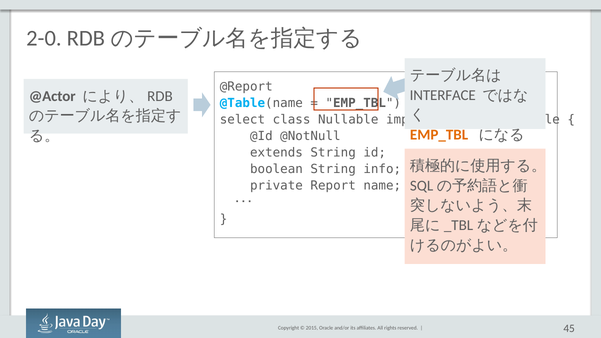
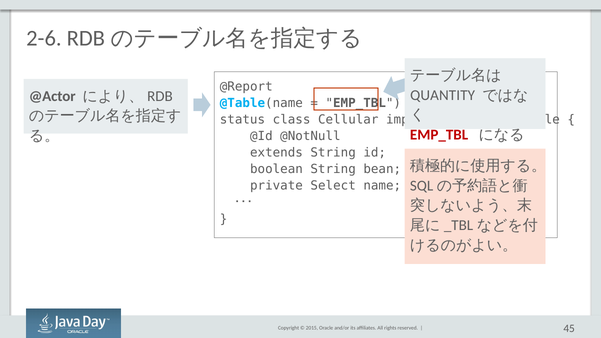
2-0: 2-0 -> 2-6
INTERFACE: INTERFACE -> QUANTITY
select: select -> status
Nullable: Nullable -> Cellular
EMP_TBL at (439, 135) colour: orange -> red
info: info -> bean
Report: Report -> Select
